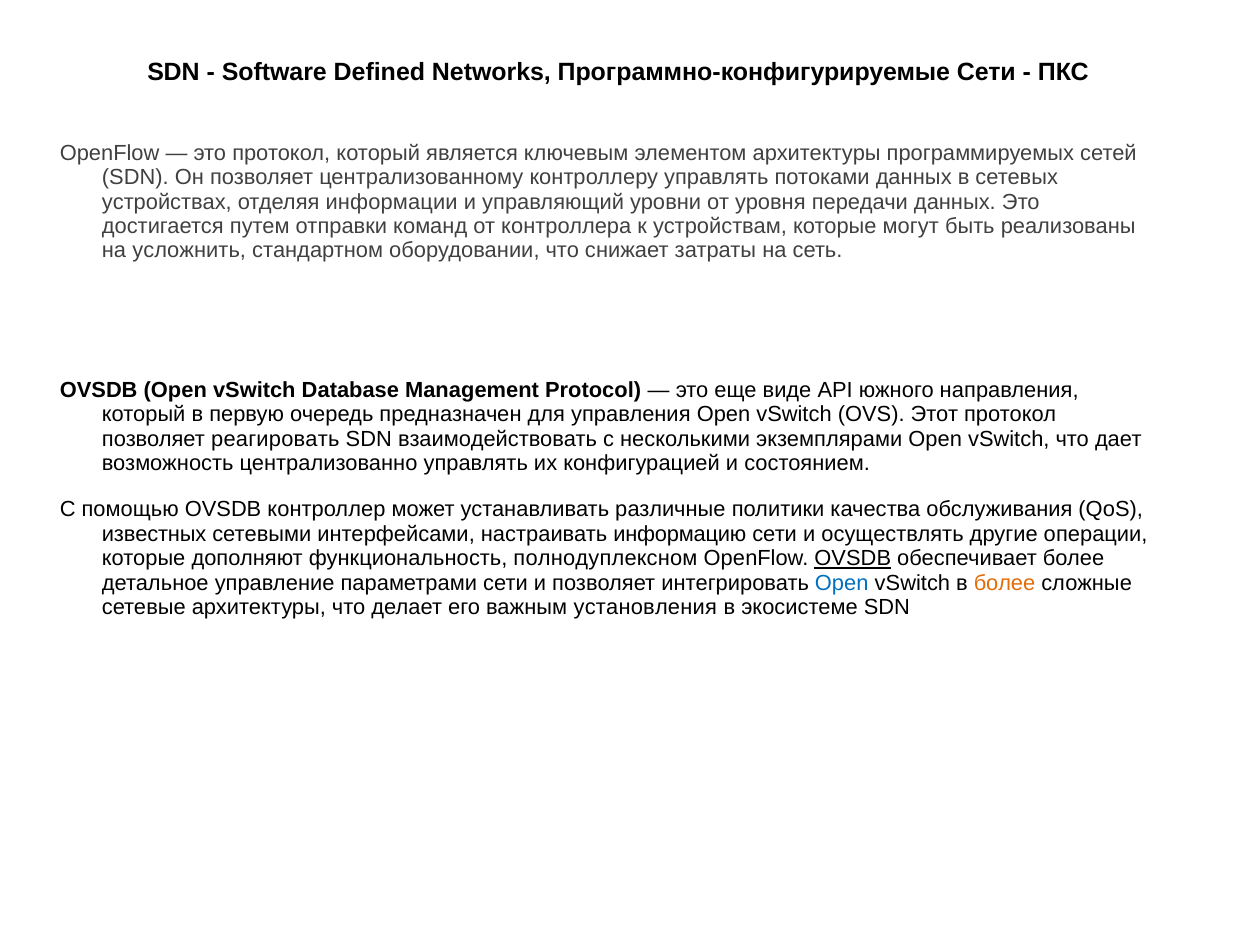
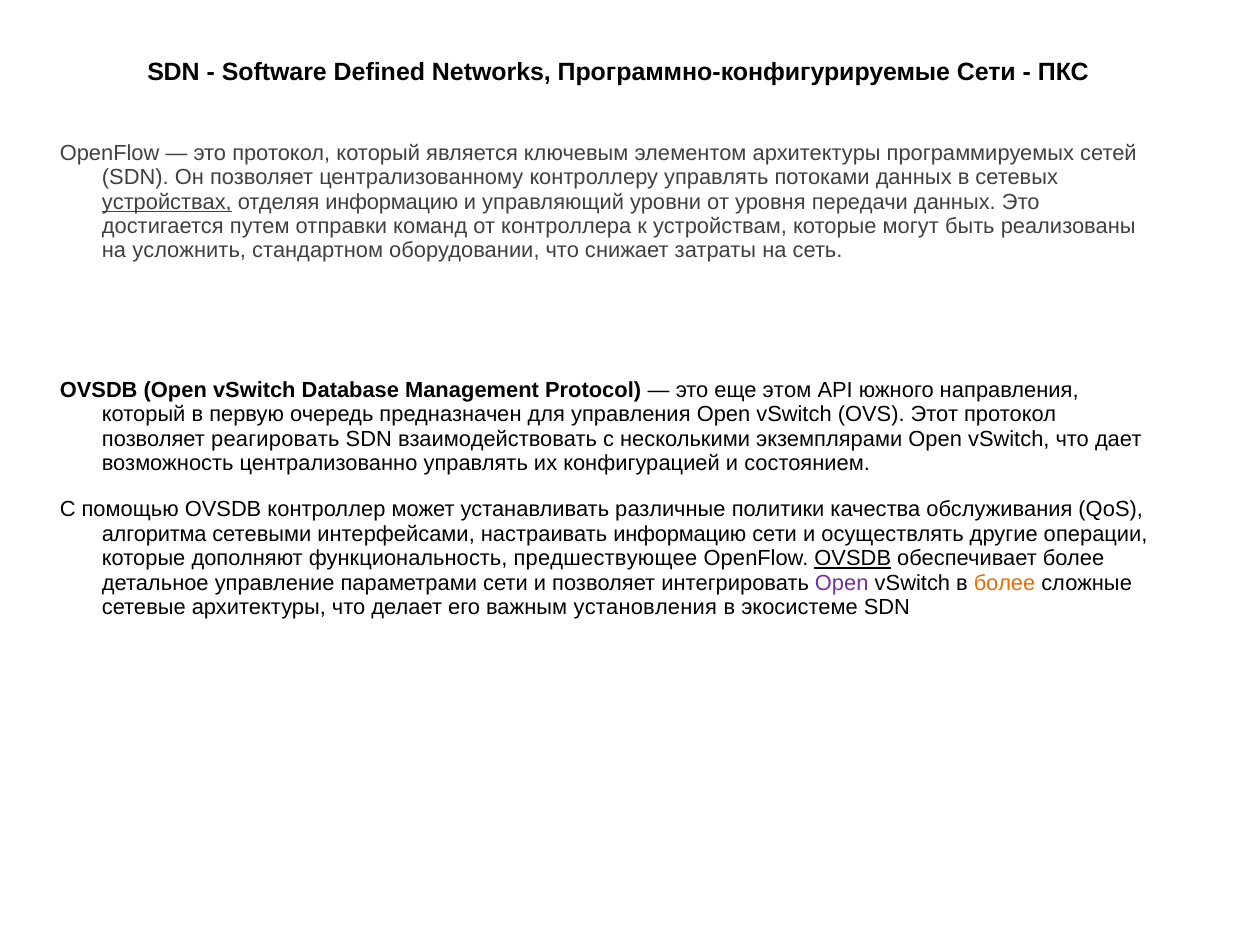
устройствах underline: none -> present
отделяя информации: информации -> информацию
виде: виде -> этом
известных: известных -> алгоритма
полнодуплексном: полнодуплексном -> предшествующее
Open at (842, 583) colour: blue -> purple
